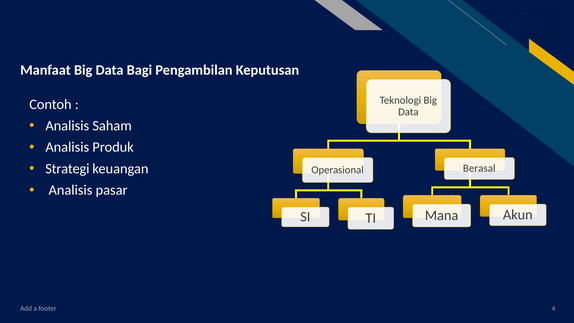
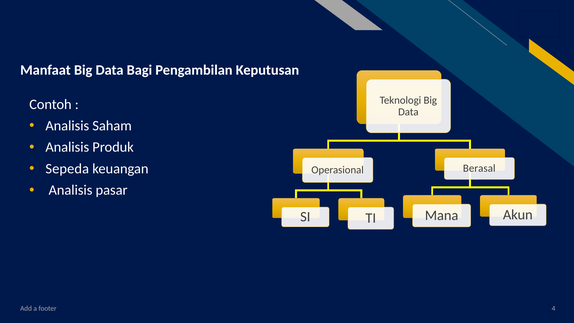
Strategi: Strategi -> Sepeda
